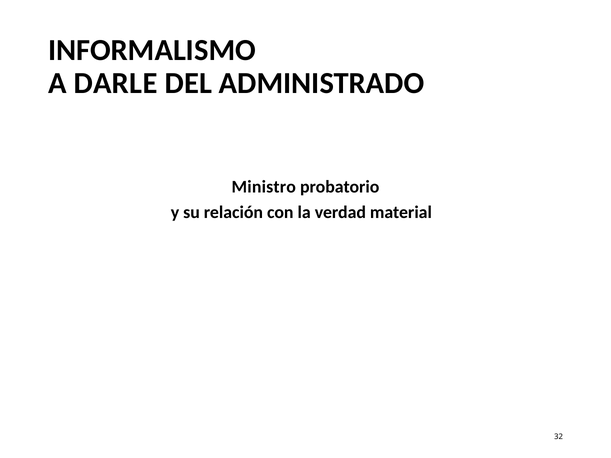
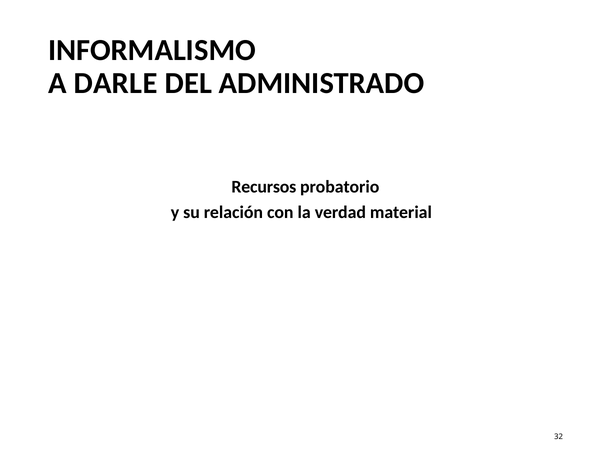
Ministro: Ministro -> Recursos
